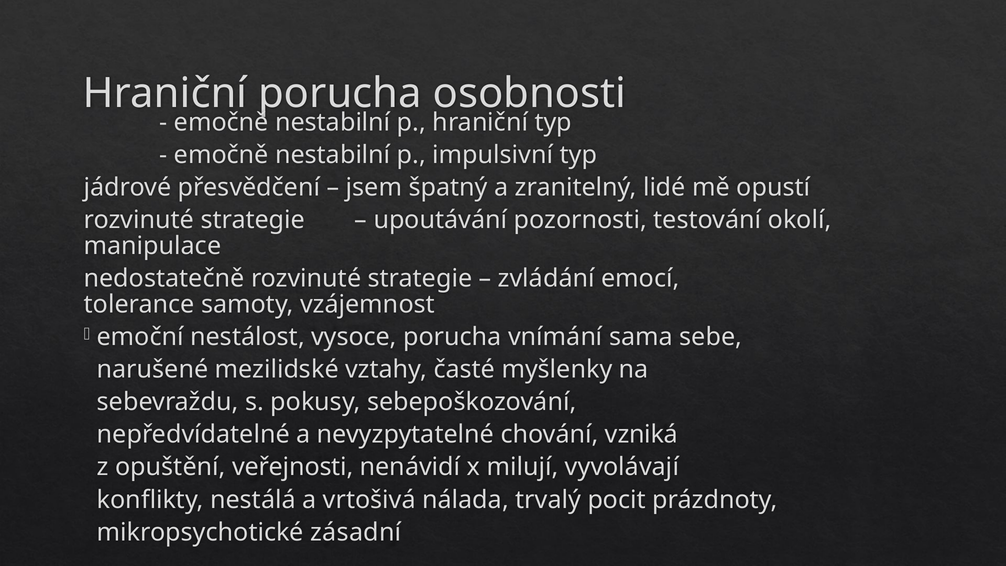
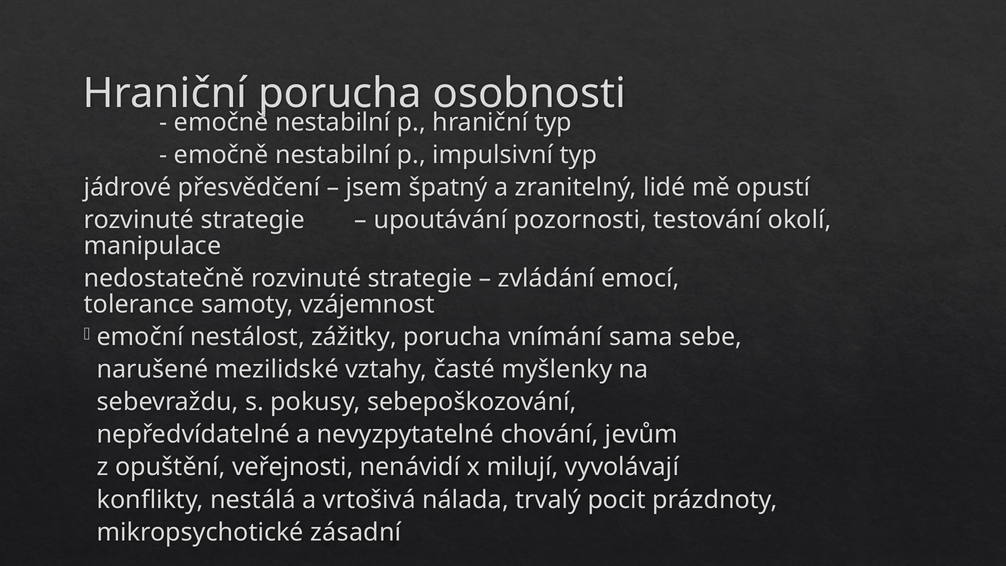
vysoce: vysoce -> zážitky
vzniká: vzniká -> jevům
